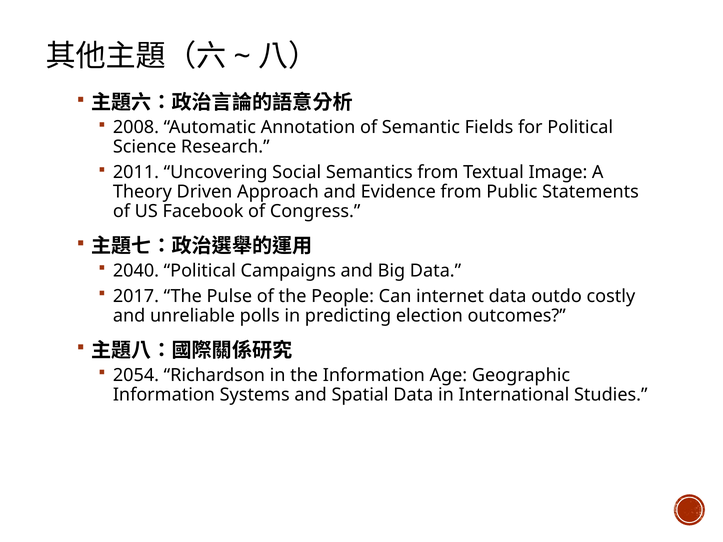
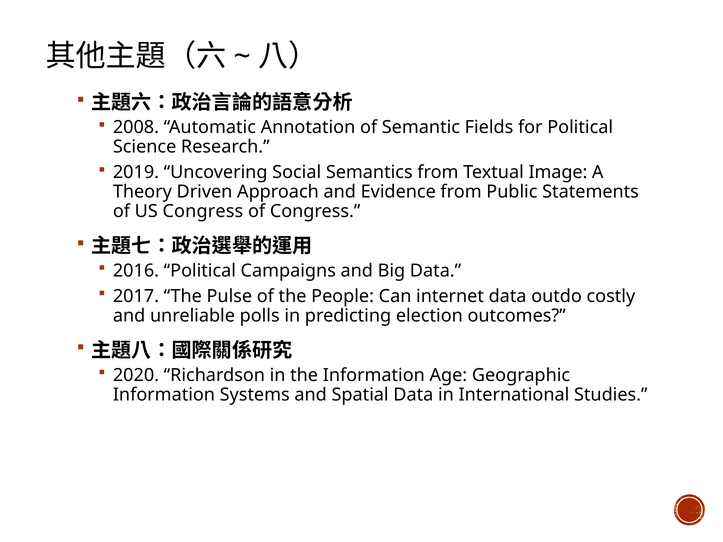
2011: 2011 -> 2019
US Facebook: Facebook -> Congress
2040: 2040 -> 2016
2054: 2054 -> 2020
